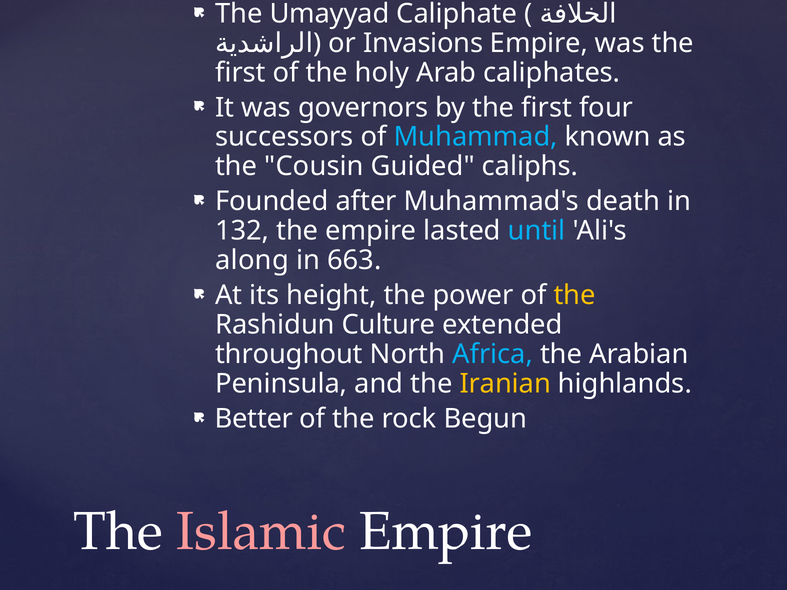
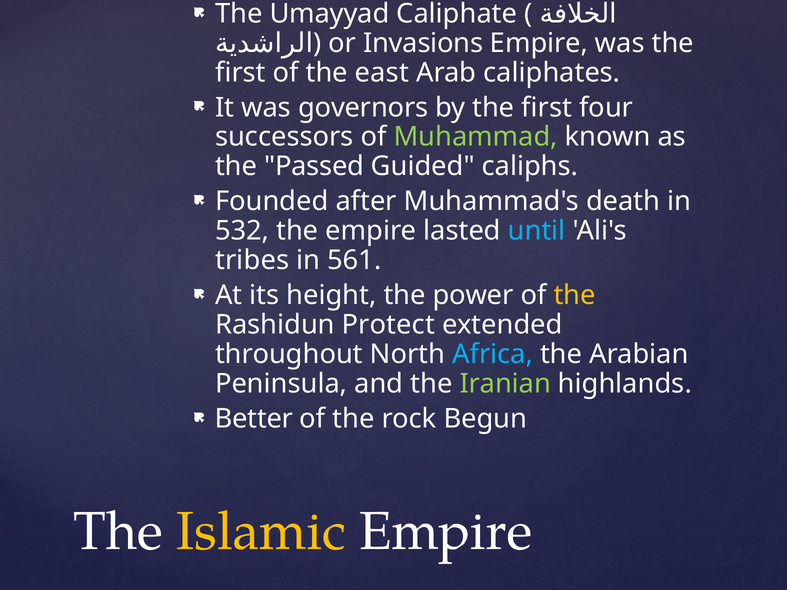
holy: holy -> east
Muhammad colour: light blue -> light green
Cousin: Cousin -> Passed
132: 132 -> 532
along: along -> tribes
663: 663 -> 561
Culture: Culture -> Protect
Iranian colour: yellow -> light green
Islamic colour: pink -> yellow
